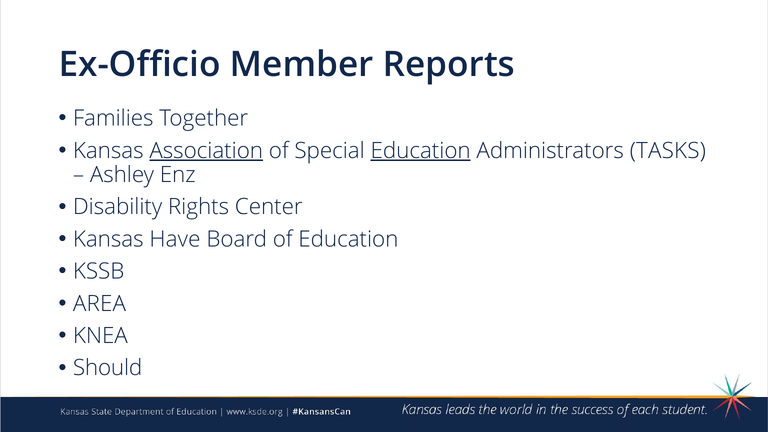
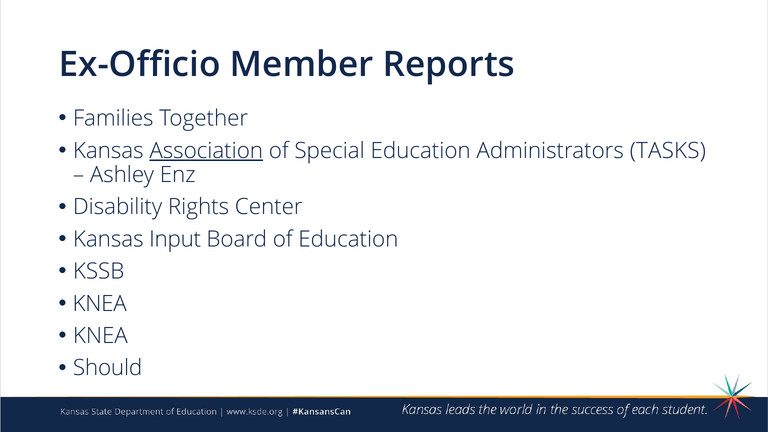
Education at (421, 151) underline: present -> none
Have: Have -> Input
AREA at (99, 304): AREA -> KNEA
